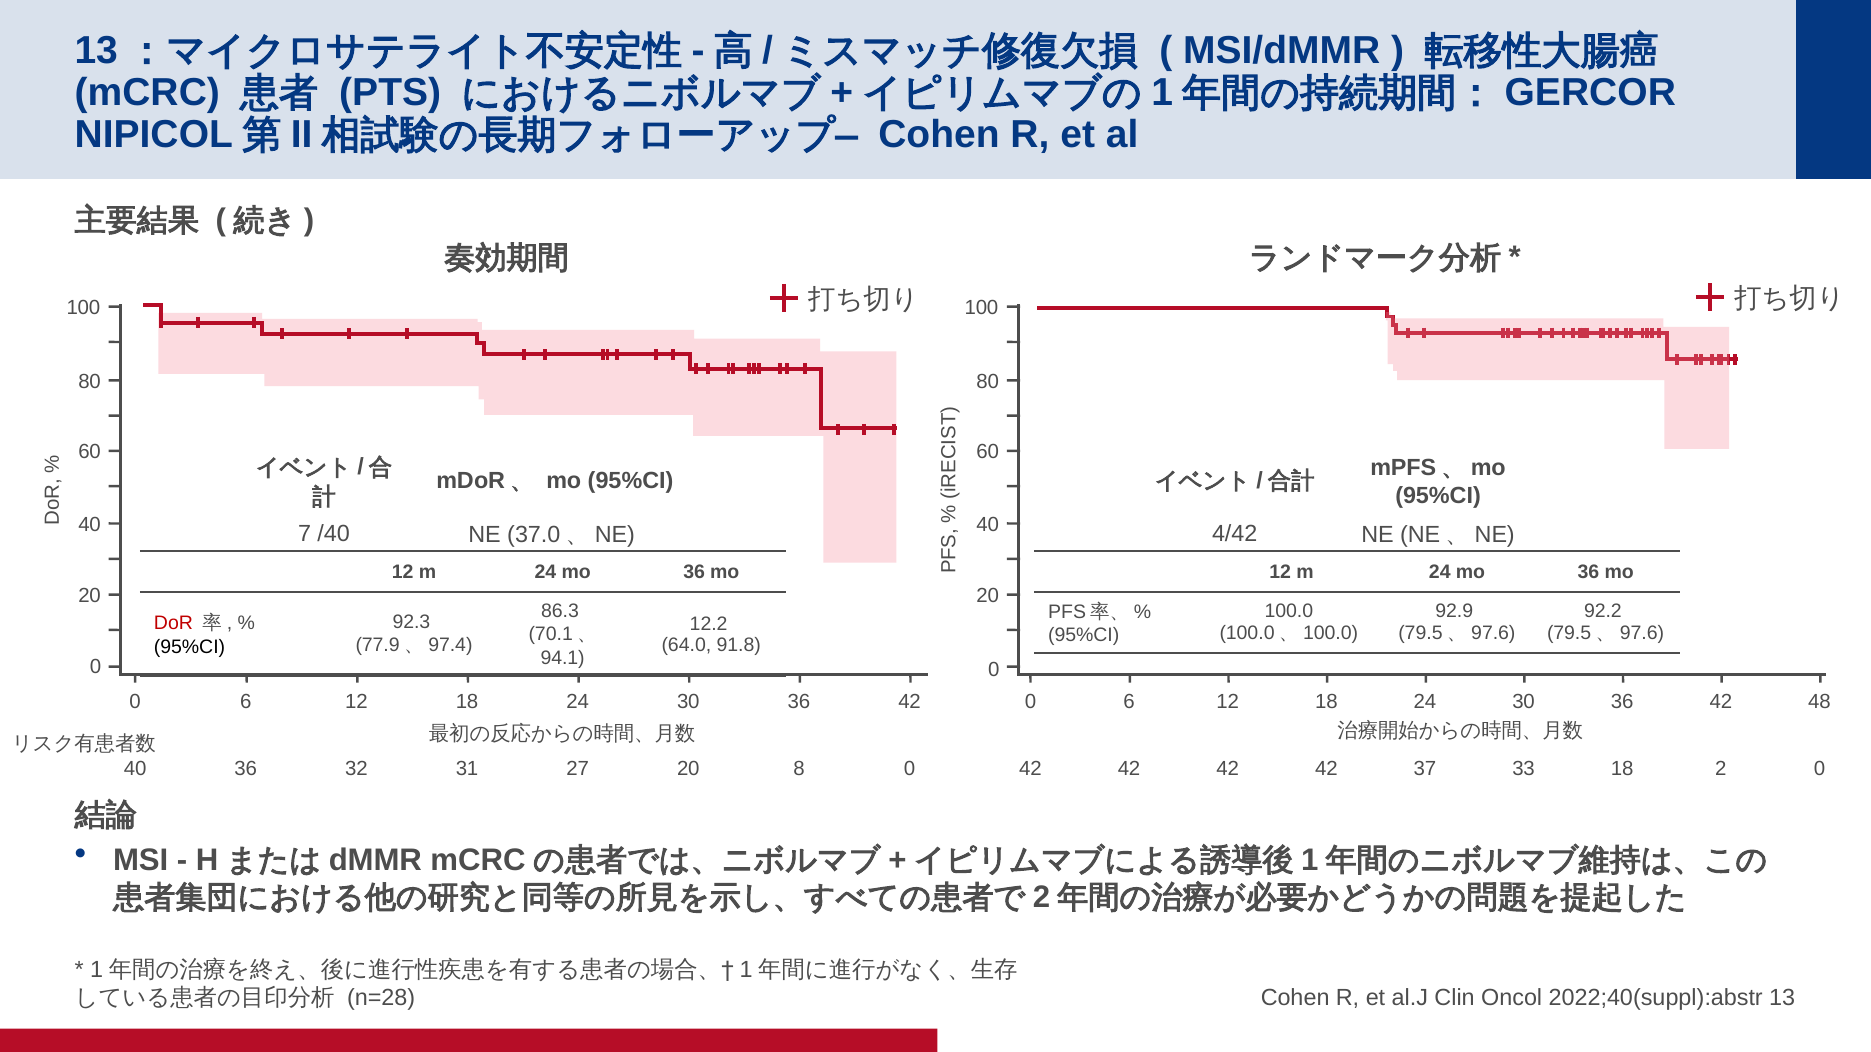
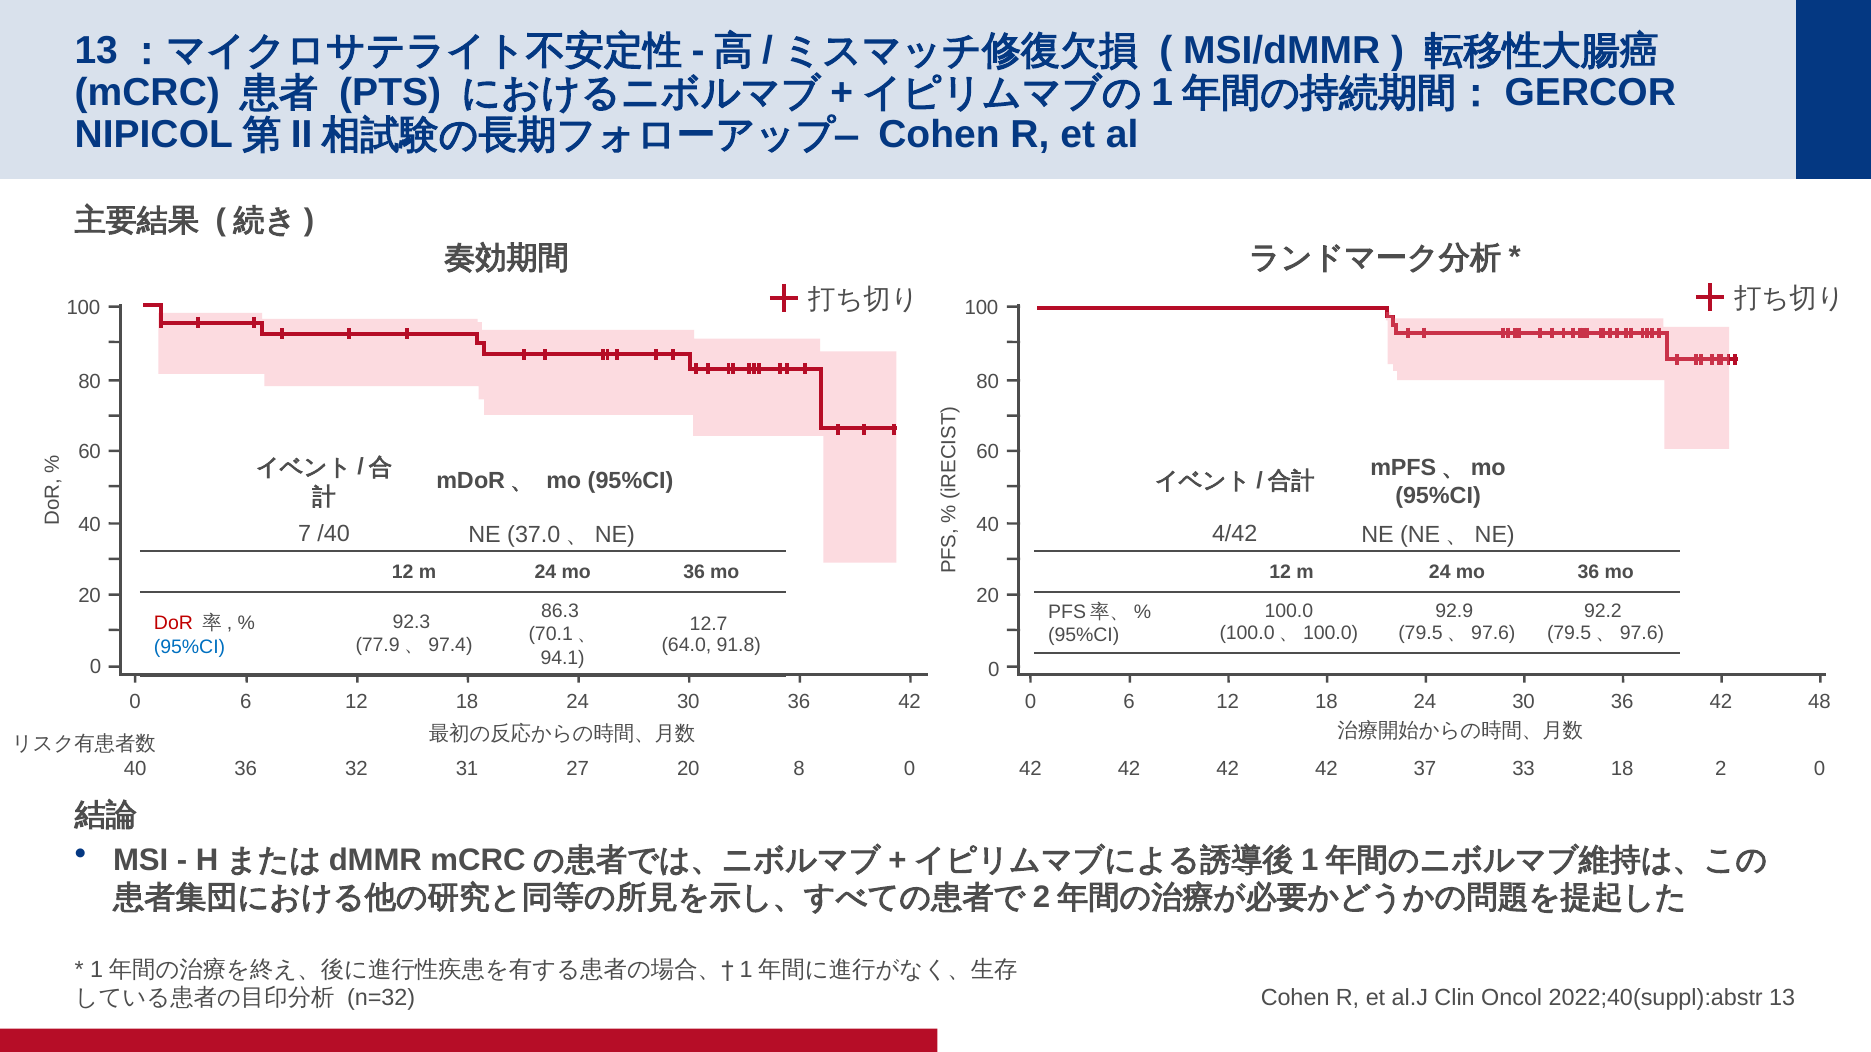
12.2: 12.2 -> 12.7
95%CI at (190, 647) colour: black -> blue
n=28: n=28 -> n=32
